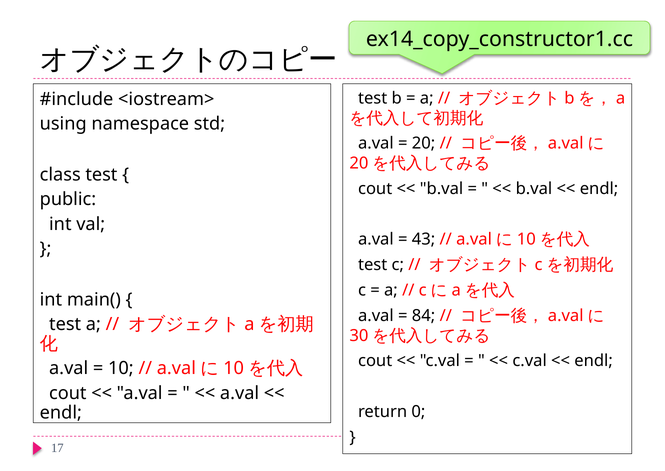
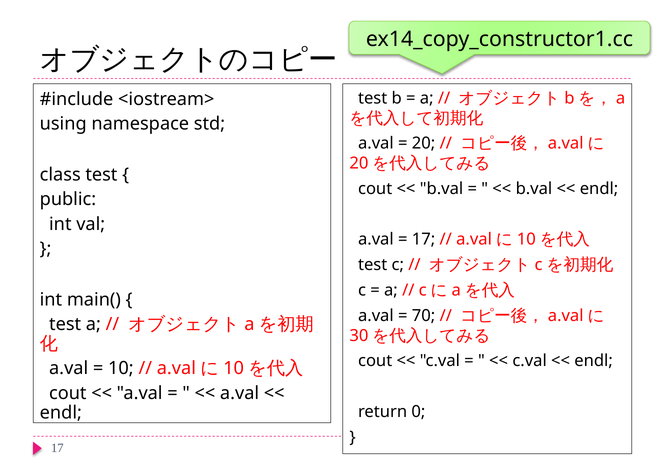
43 at (424, 239): 43 -> 17
84: 84 -> 70
